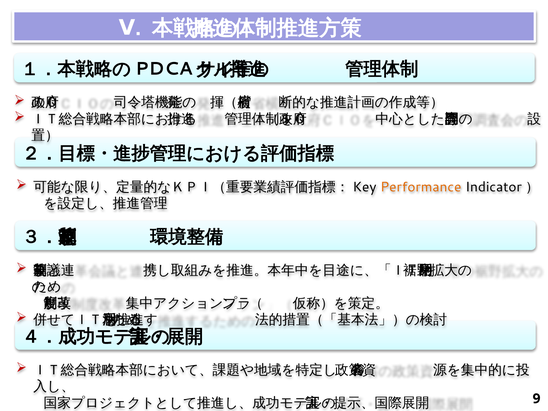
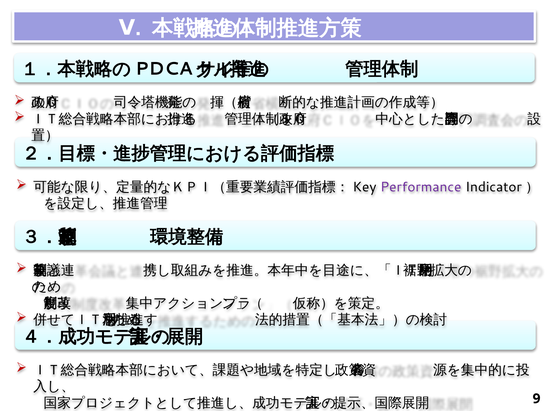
Performance colour: orange -> purple
